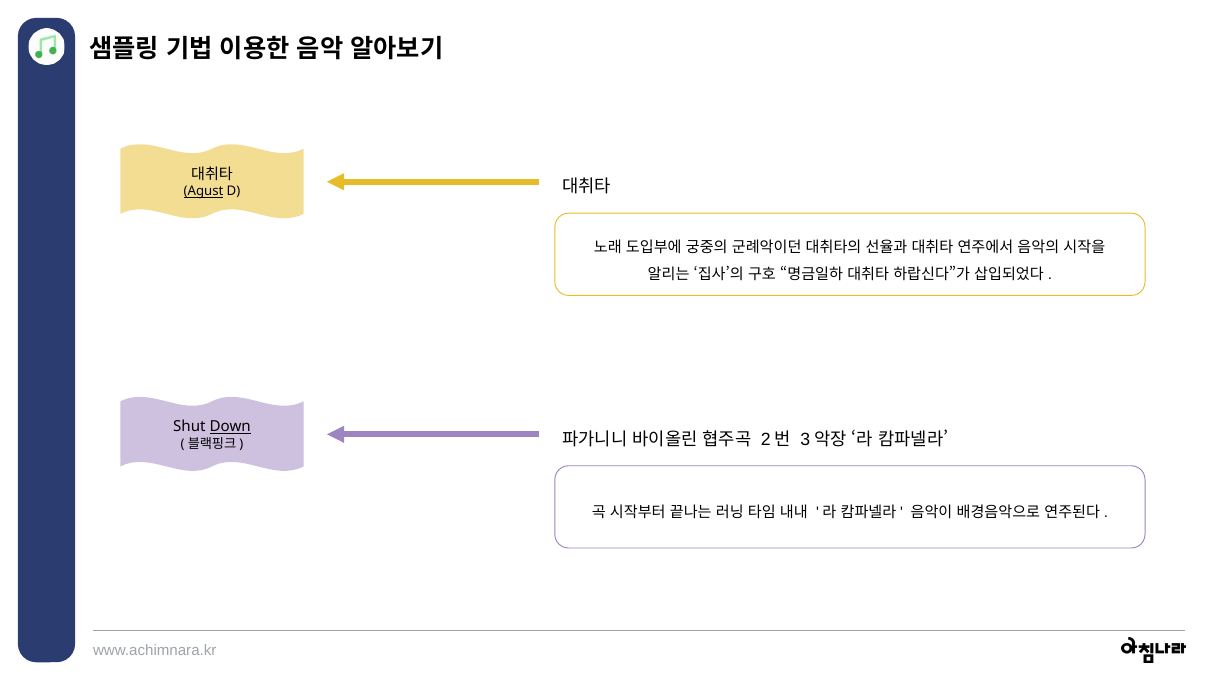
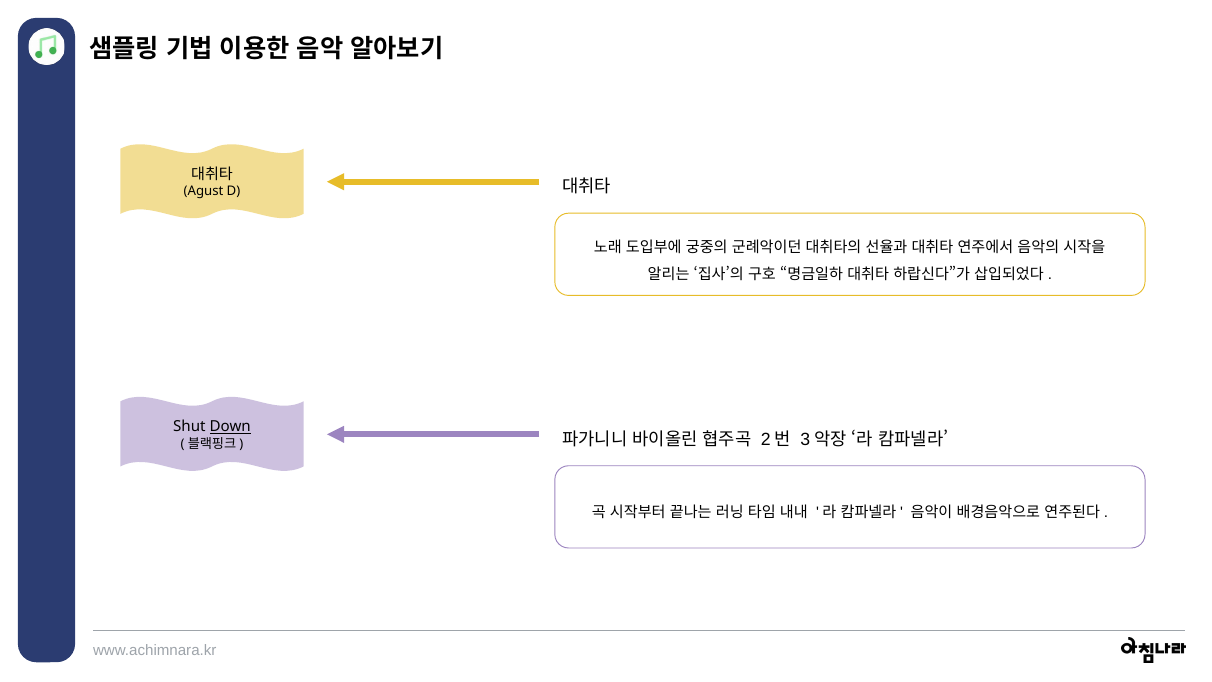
Agust underline: present -> none
